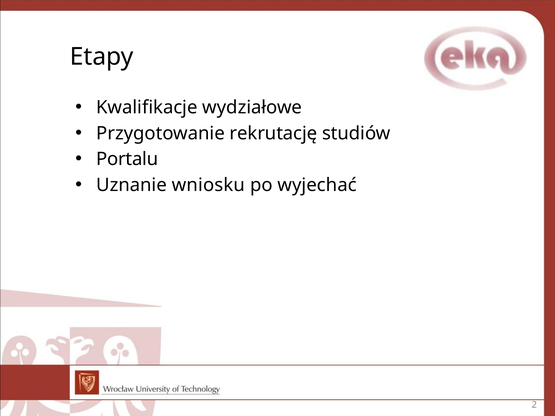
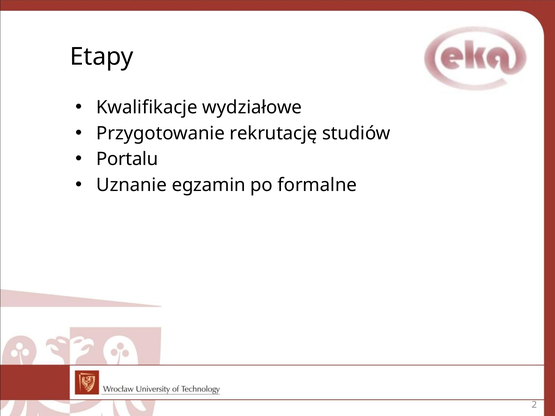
wniosku: wniosku -> egzamin
wyjechać: wyjechać -> formalne
